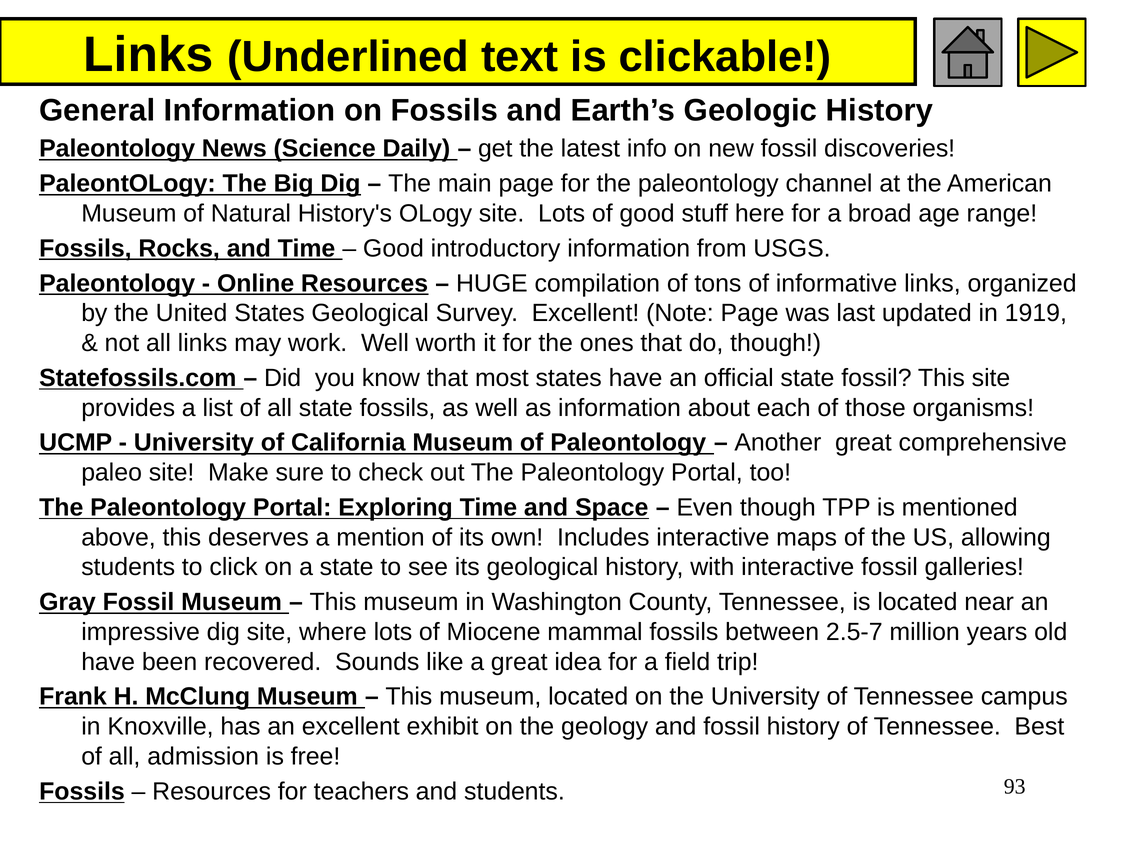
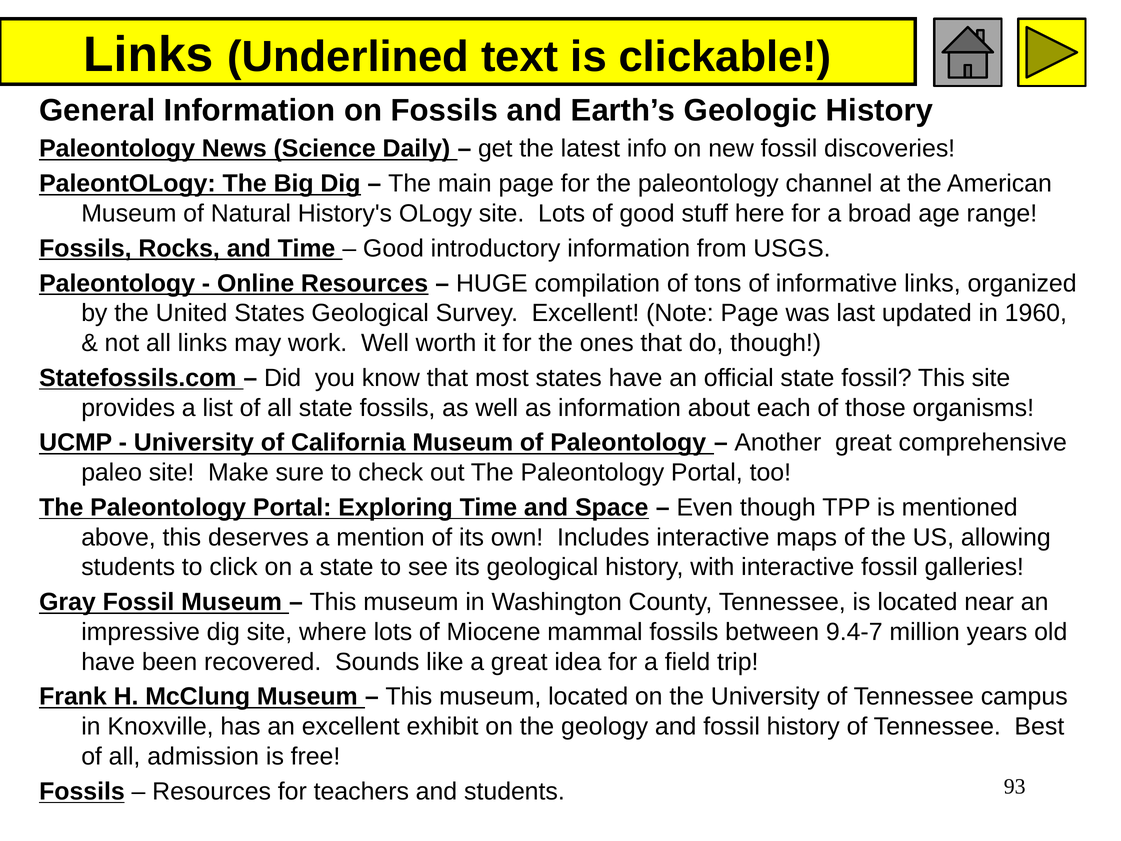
1919: 1919 -> 1960
2.5-7: 2.5-7 -> 9.4-7
